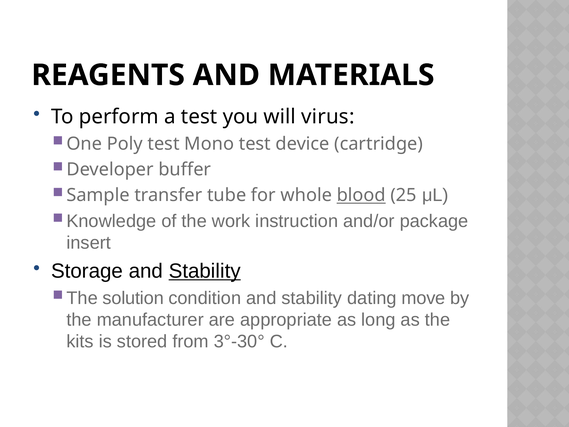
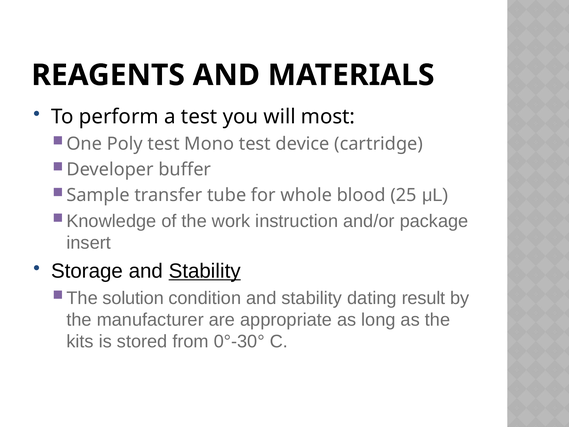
virus: virus -> most
blood underline: present -> none
move: move -> result
3°-30°: 3°-30° -> 0°-30°
